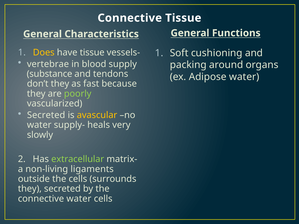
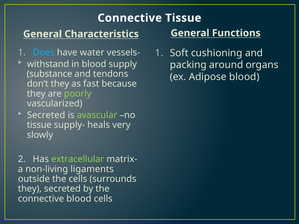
Does colour: yellow -> light blue
have tissue: tissue -> water
vertebrae: vertebrae -> withstand
Adipose water: water -> blood
avascular colour: yellow -> light green
water at (39, 125): water -> tissue
connective water: water -> blood
